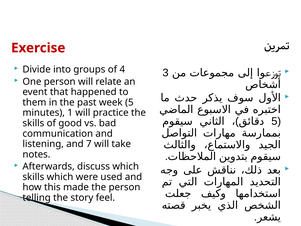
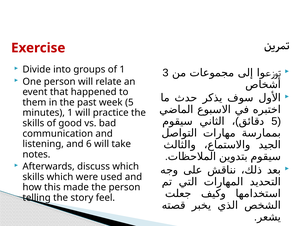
of 4: 4 -> 1
7: 7 -> 6
